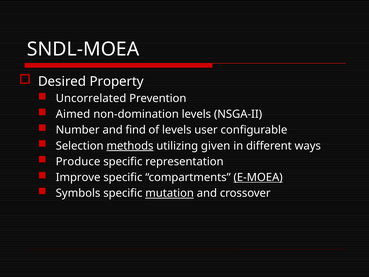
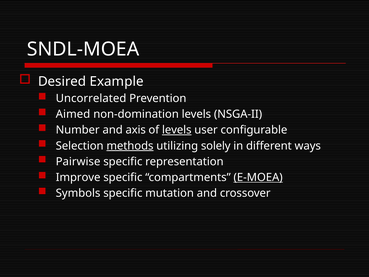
Property: Property -> Example
find: find -> axis
levels at (177, 130) underline: none -> present
given: given -> solely
Produce: Produce -> Pairwise
mutation underline: present -> none
